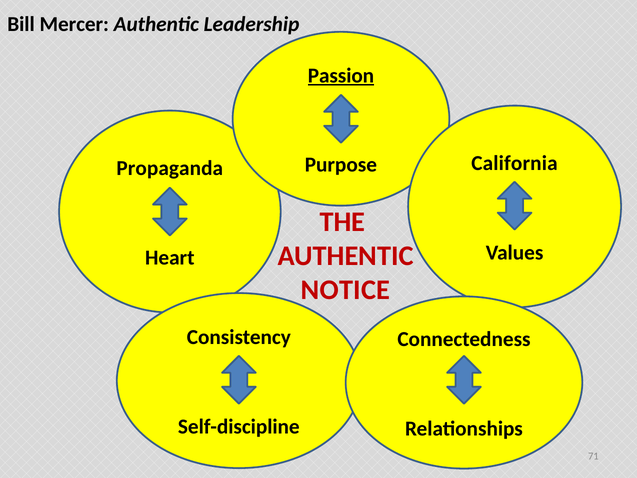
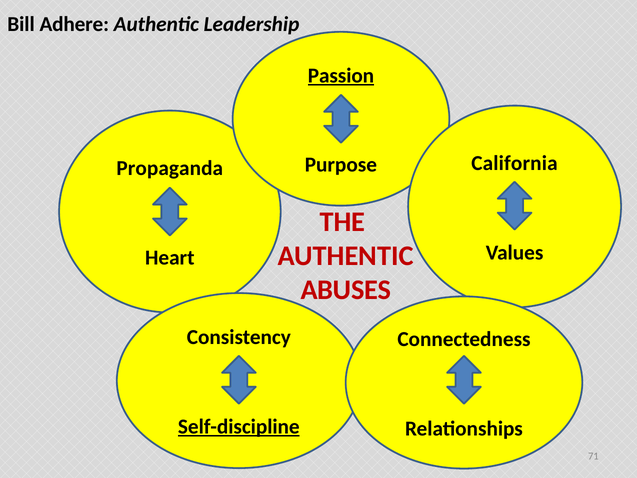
Mercer: Mercer -> Adhere
NOTICE: NOTICE -> ABUSES
Self-discipline underline: none -> present
